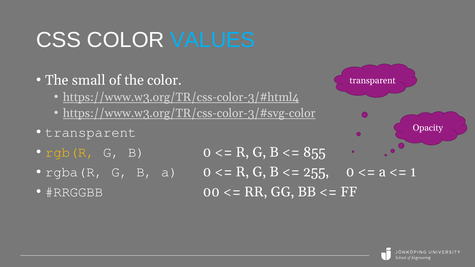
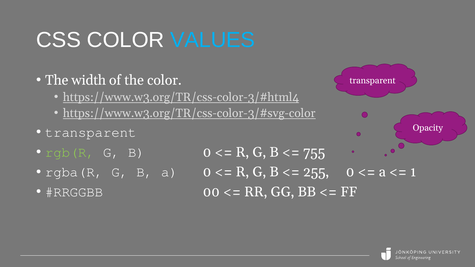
small: small -> width
rgb(R colour: yellow -> light green
855: 855 -> 755
